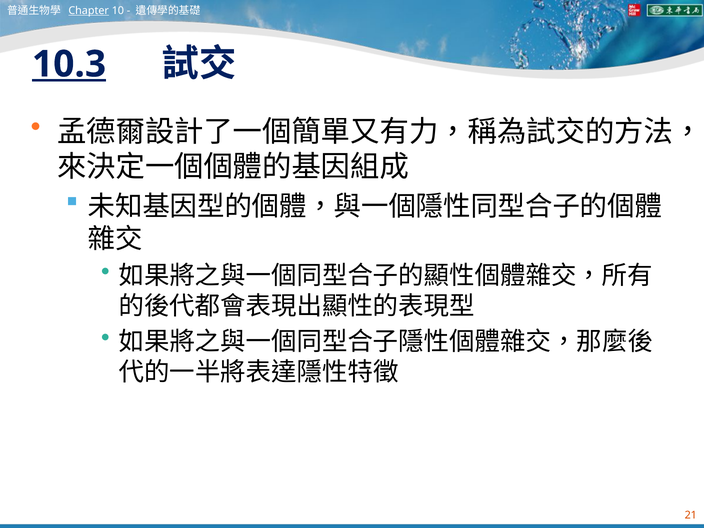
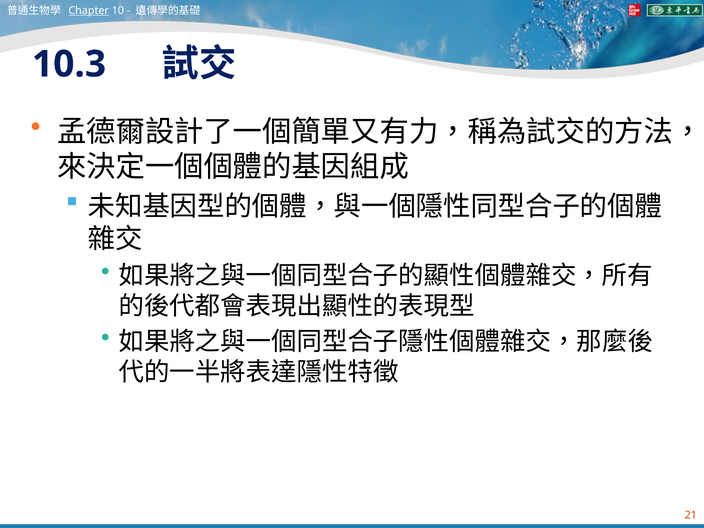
10.3 underline: present -> none
